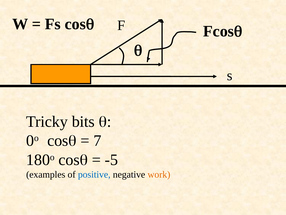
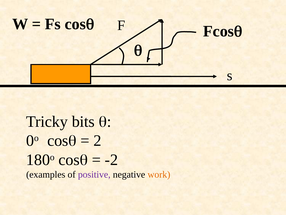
7: 7 -> 2
-5: -5 -> -2
positive colour: blue -> purple
